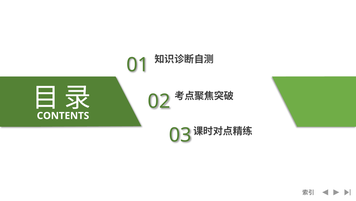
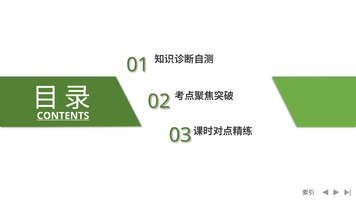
CONTENTS underline: none -> present
